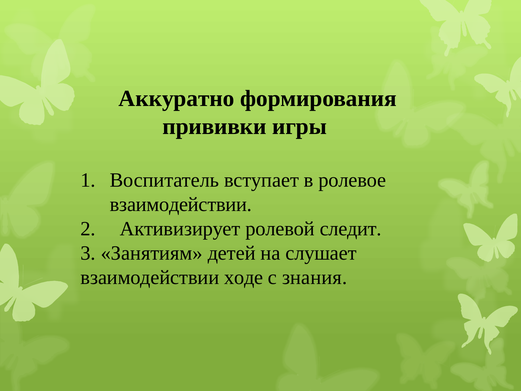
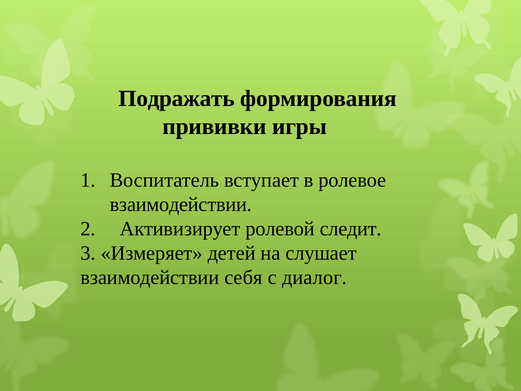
Аккуратно: Аккуратно -> Подражать
Занятиям: Занятиям -> Измеряет
ходе: ходе -> себя
знания: знания -> диалог
